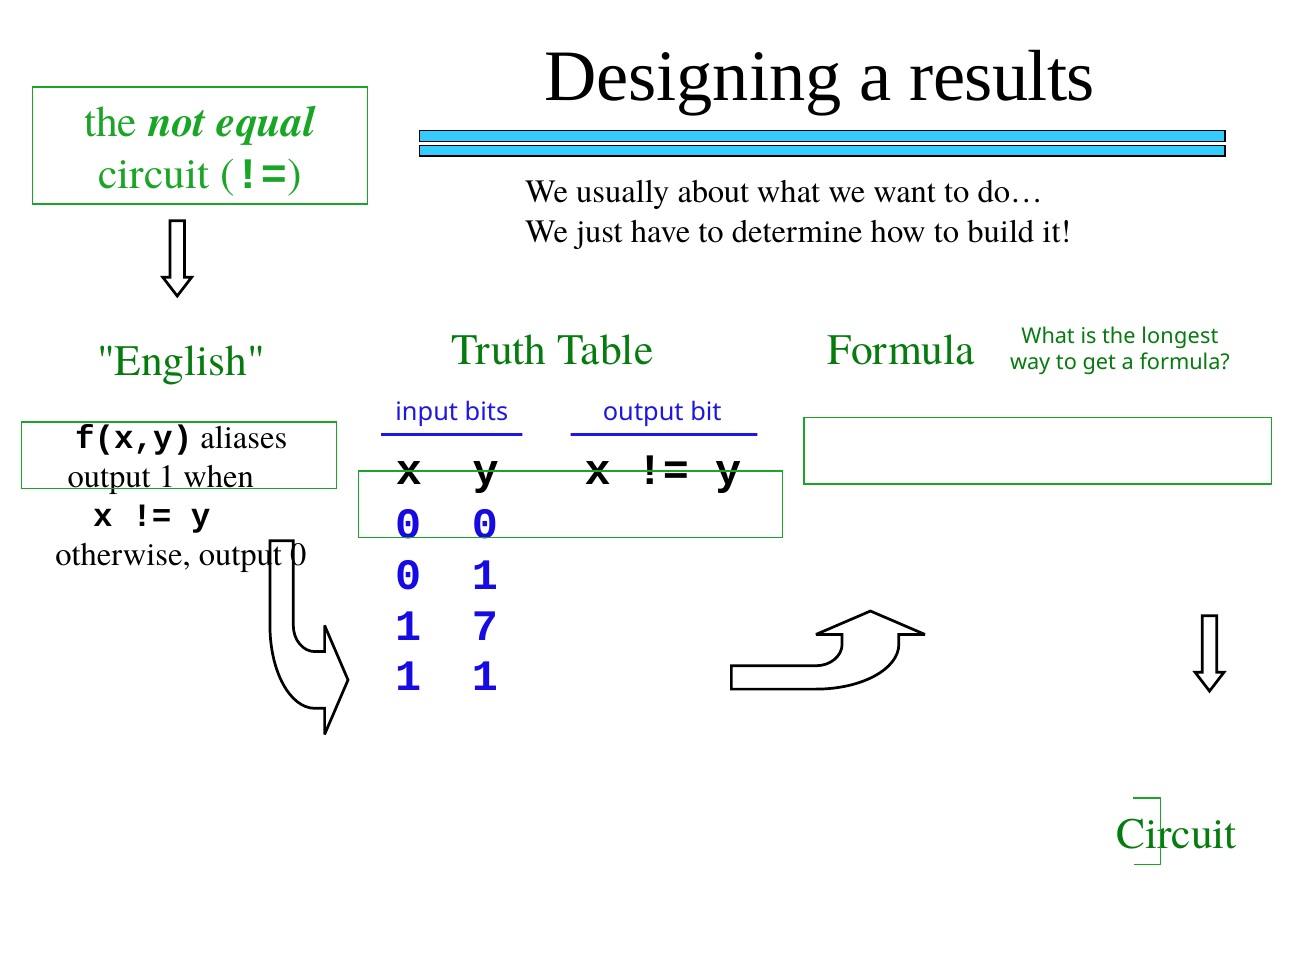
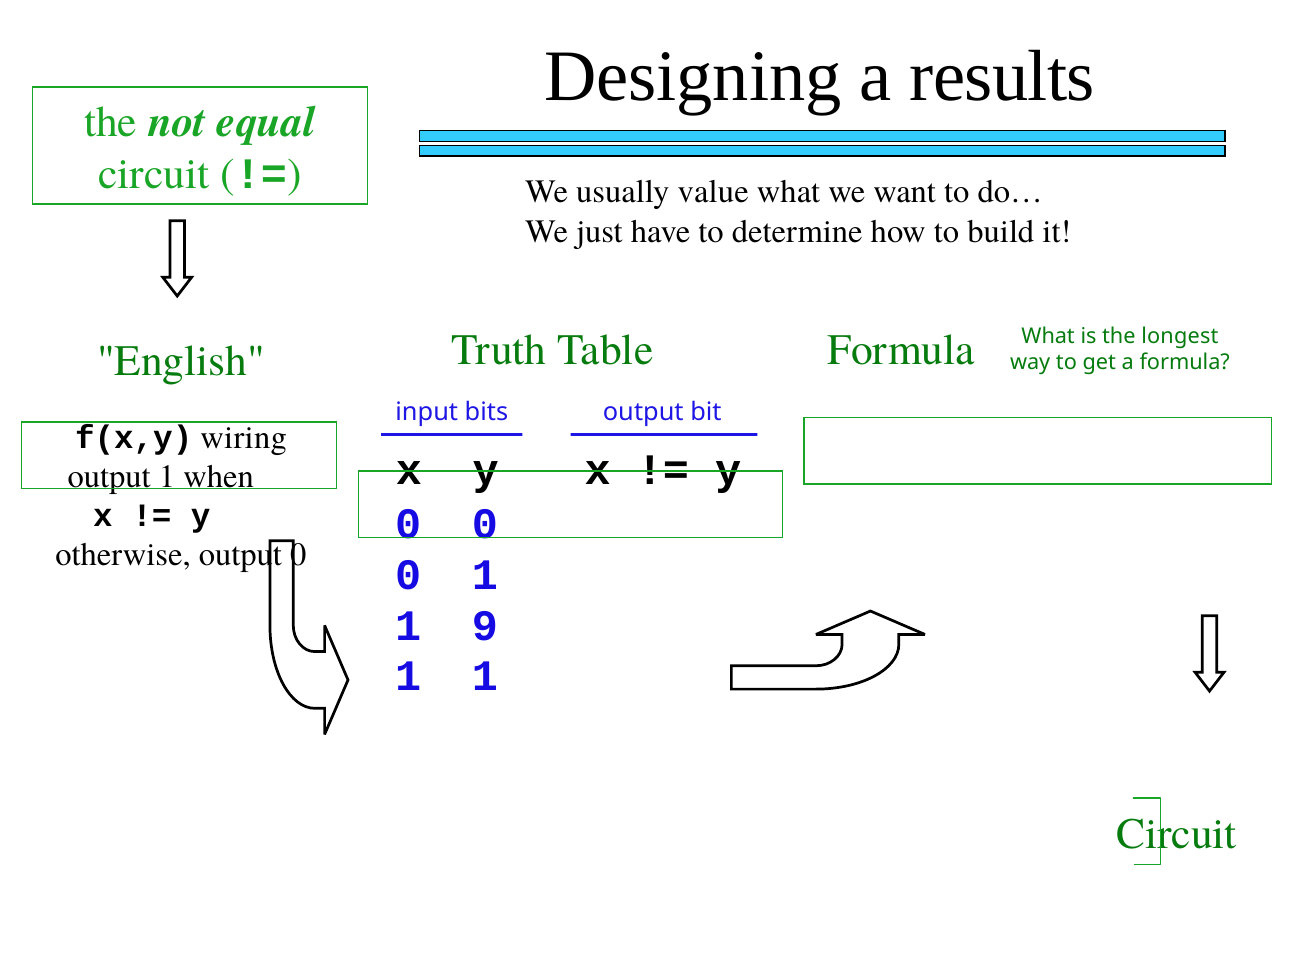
about: about -> value
aliases: aliases -> wiring
7: 7 -> 9
